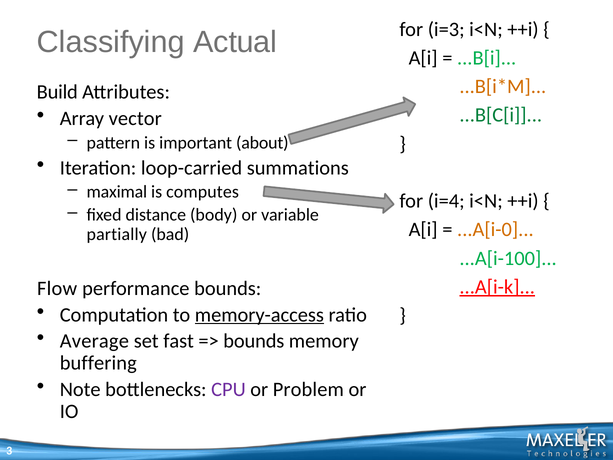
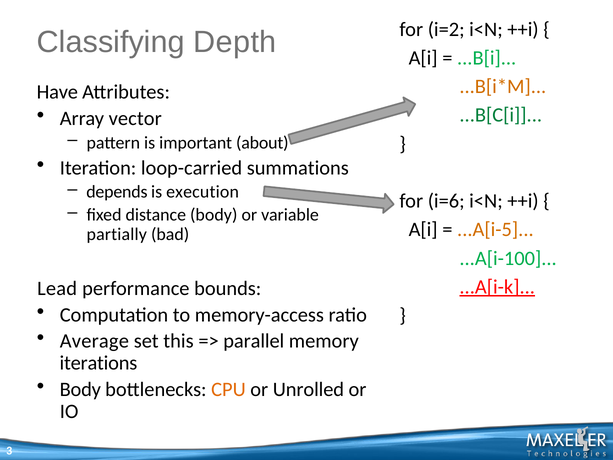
Actual: Actual -> Depth
i=3: i=3 -> i=2
Build: Build -> Have
maximal: maximal -> depends
computes: computes -> execution
i=4: i=4 -> i=6
...A[i-0: ...A[i-0 -> ...A[i-5
Flow: Flow -> Lead
memory-access underline: present -> none
fast: fast -> this
bounds at (254, 341): bounds -> parallel
buffering: buffering -> iterations
Note at (80, 389): Note -> Body
CPU colour: purple -> orange
Problem: Problem -> Unrolled
